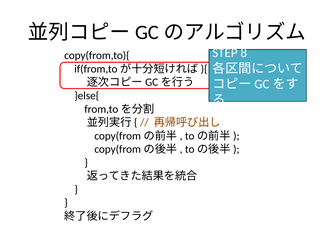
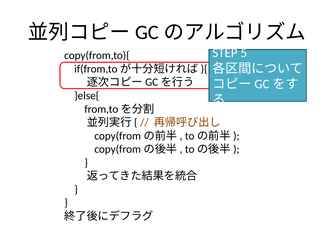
8: 8 -> 5
